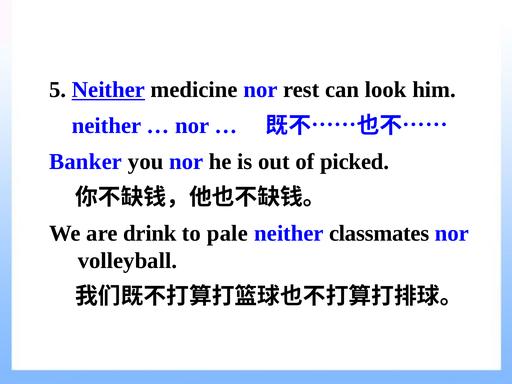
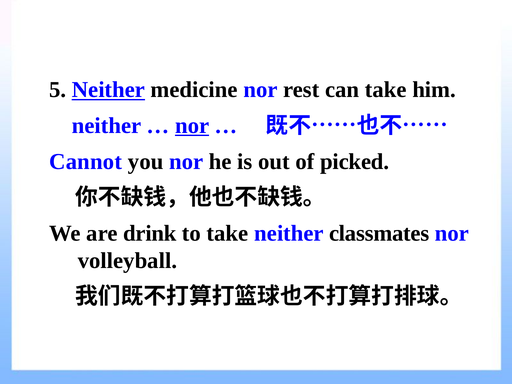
can look: look -> take
nor at (192, 126) underline: none -> present
Banker: Banker -> Cannot
to pale: pale -> take
